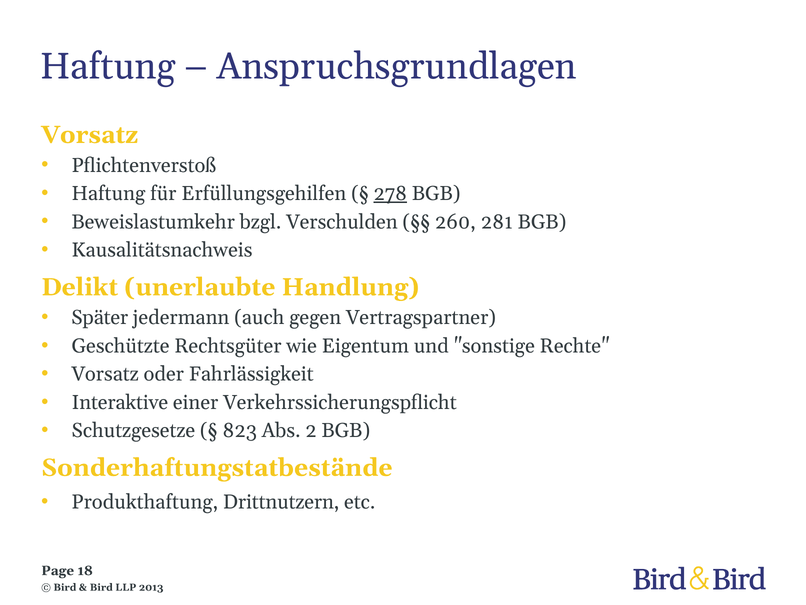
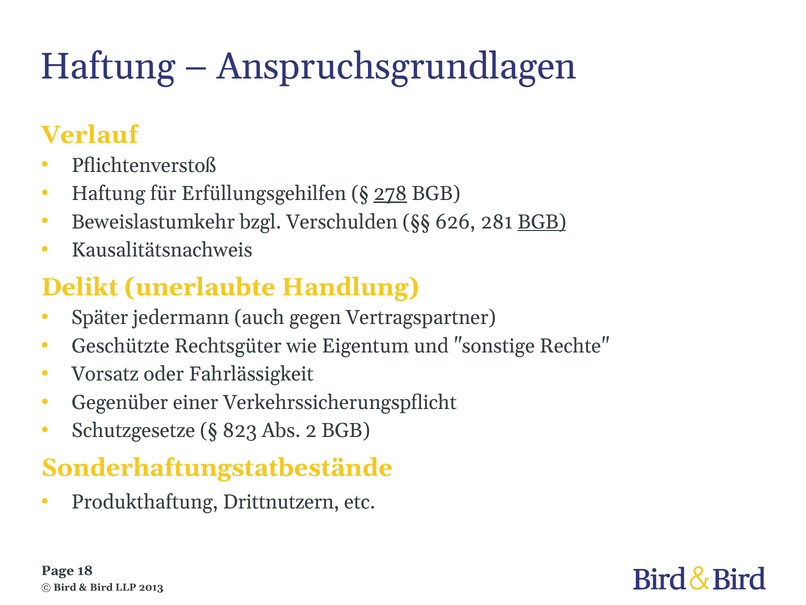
Vorsatz at (90, 135): Vorsatz -> Verlauf
260: 260 -> 626
BGB at (542, 222) underline: none -> present
Interaktive: Interaktive -> Gegenüber
